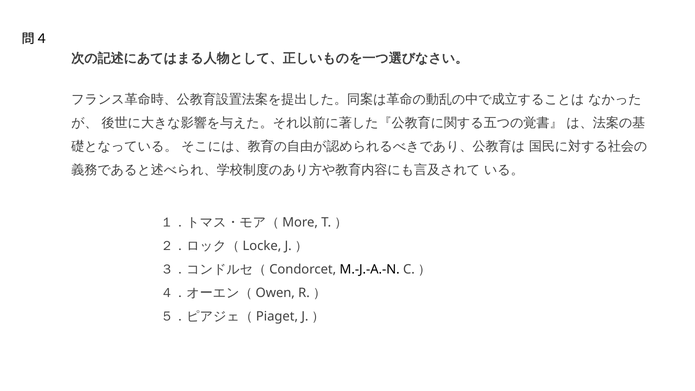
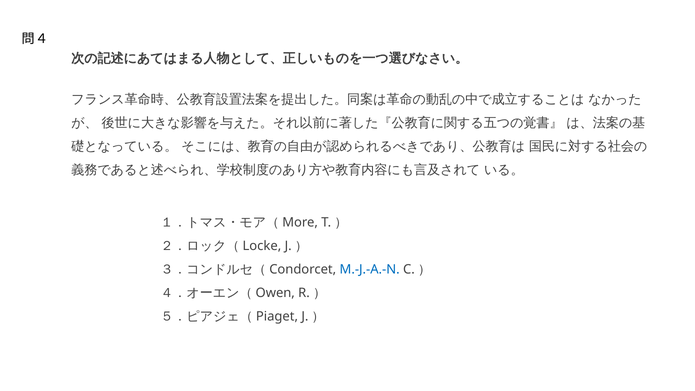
M.-J.-A.-N colour: black -> blue
